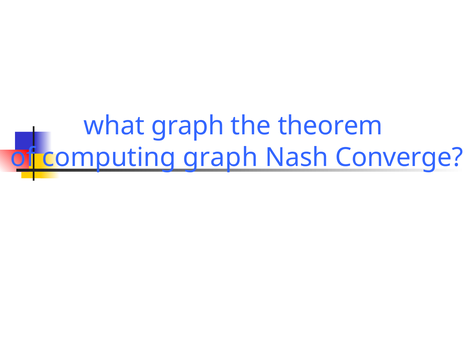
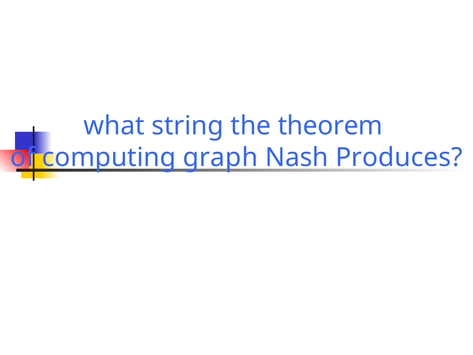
what graph: graph -> string
Converge: Converge -> Produces
